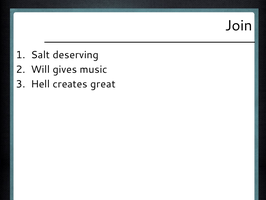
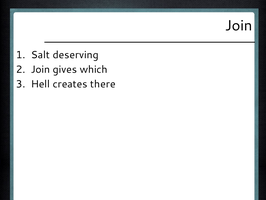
Will at (40, 69): Will -> Join
music: music -> which
great: great -> there
